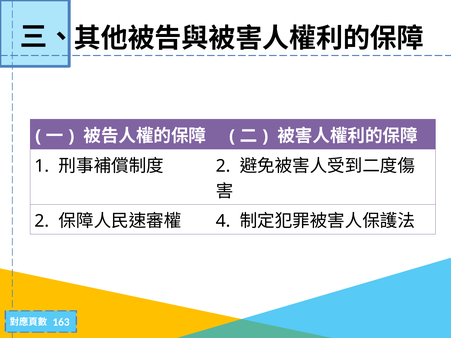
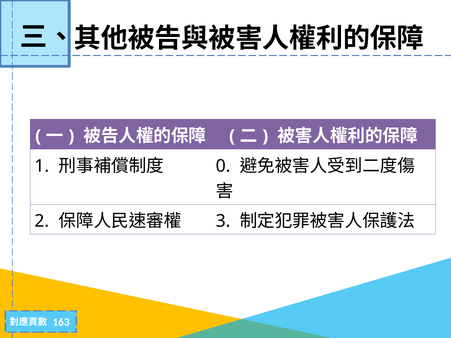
2 at (223, 166): 2 -> 0
4: 4 -> 3
